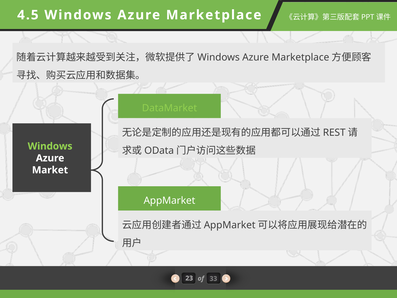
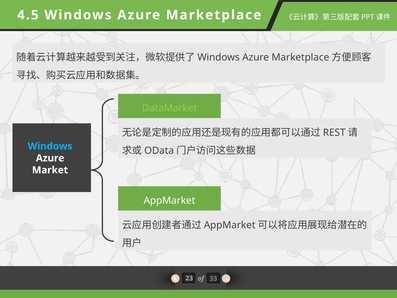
Windows at (50, 146) colour: light green -> light blue
